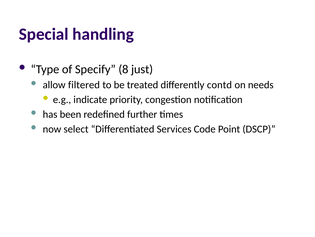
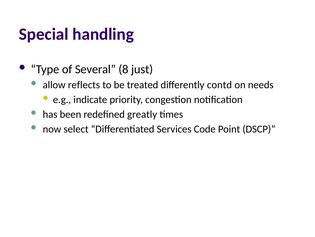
Specify: Specify -> Several
filtered: filtered -> reflects
further: further -> greatly
